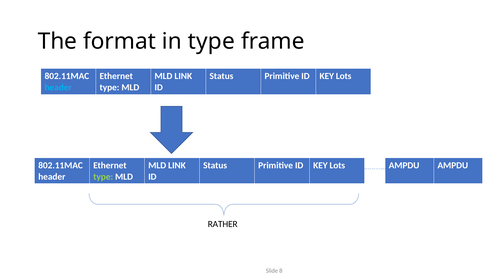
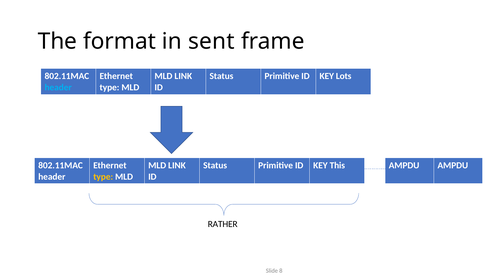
in type: type -> sent
Lots at (337, 166): Lots -> This
type at (103, 177) colour: light green -> yellow
